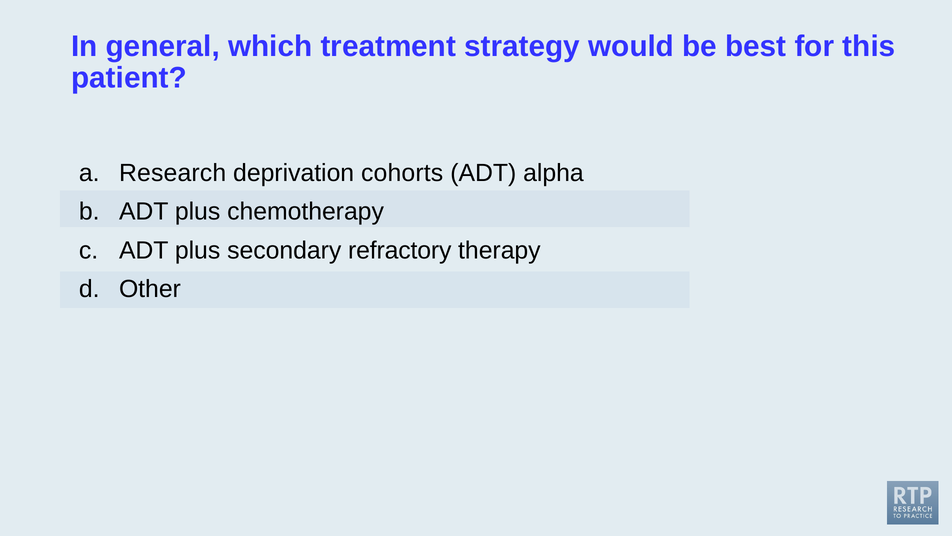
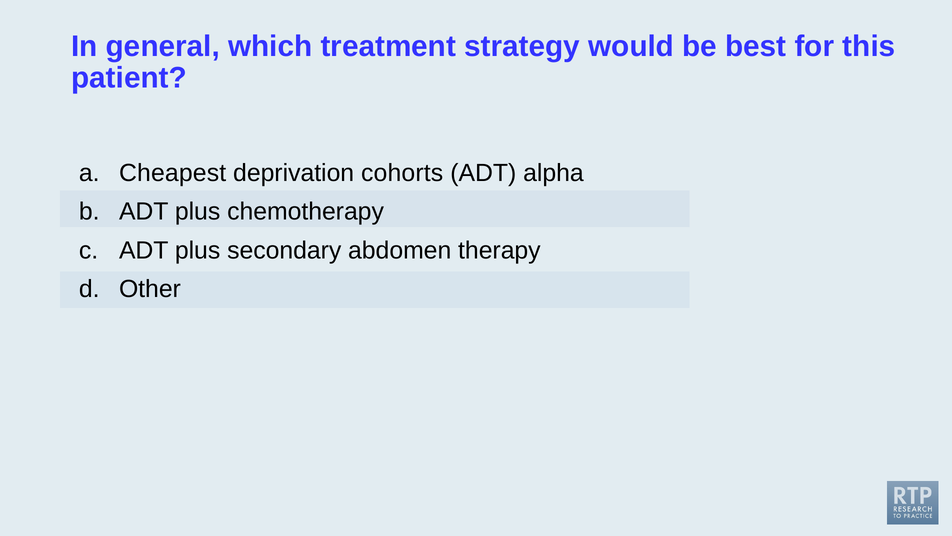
Research: Research -> Cheapest
refractory: refractory -> abdomen
